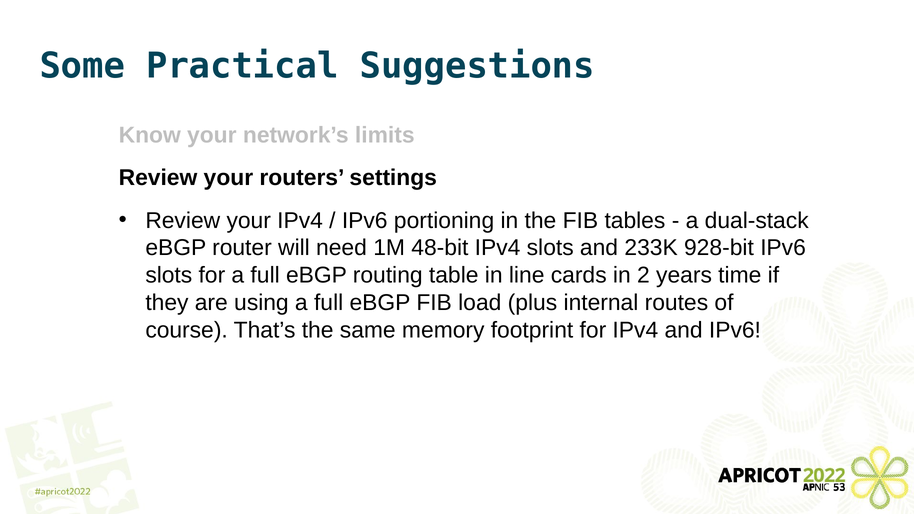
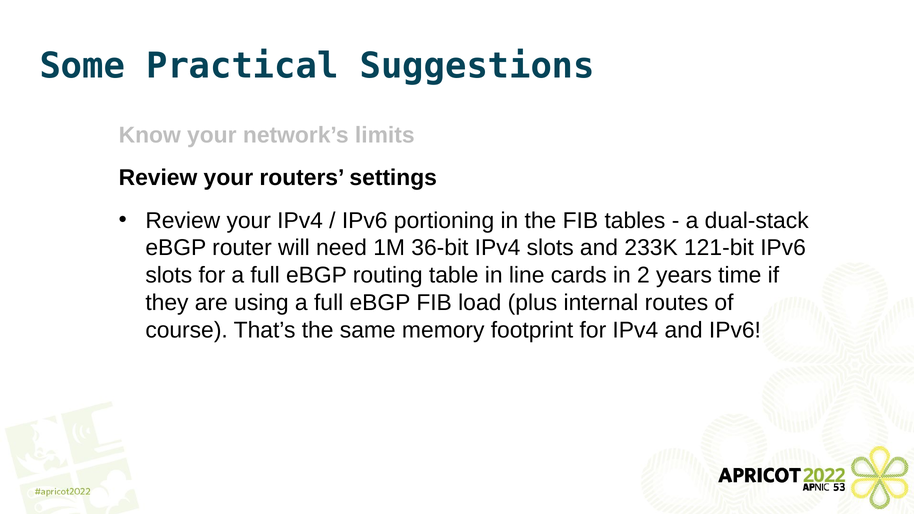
48-bit: 48-bit -> 36-bit
928-bit: 928-bit -> 121-bit
